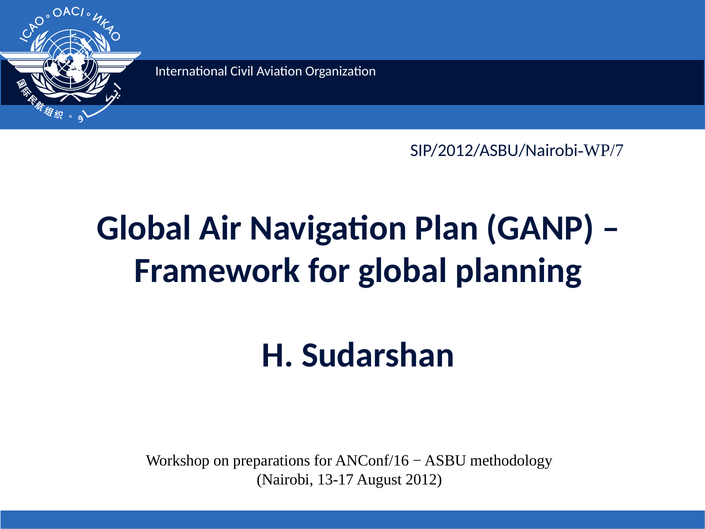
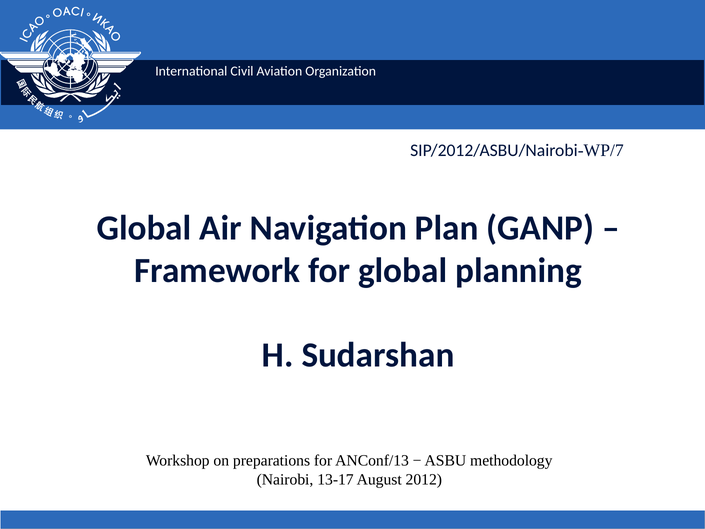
ANConf/16: ANConf/16 -> ANConf/13
